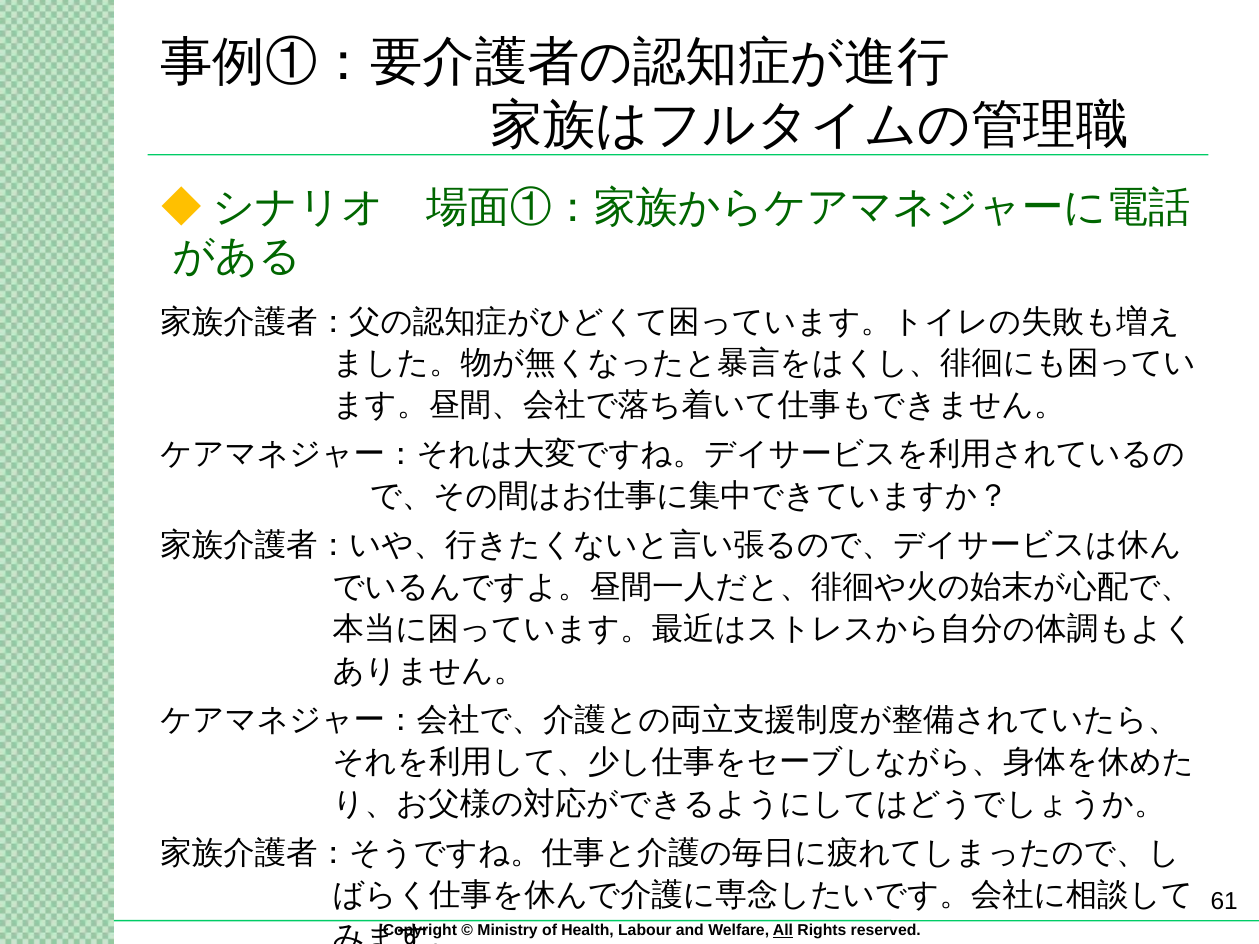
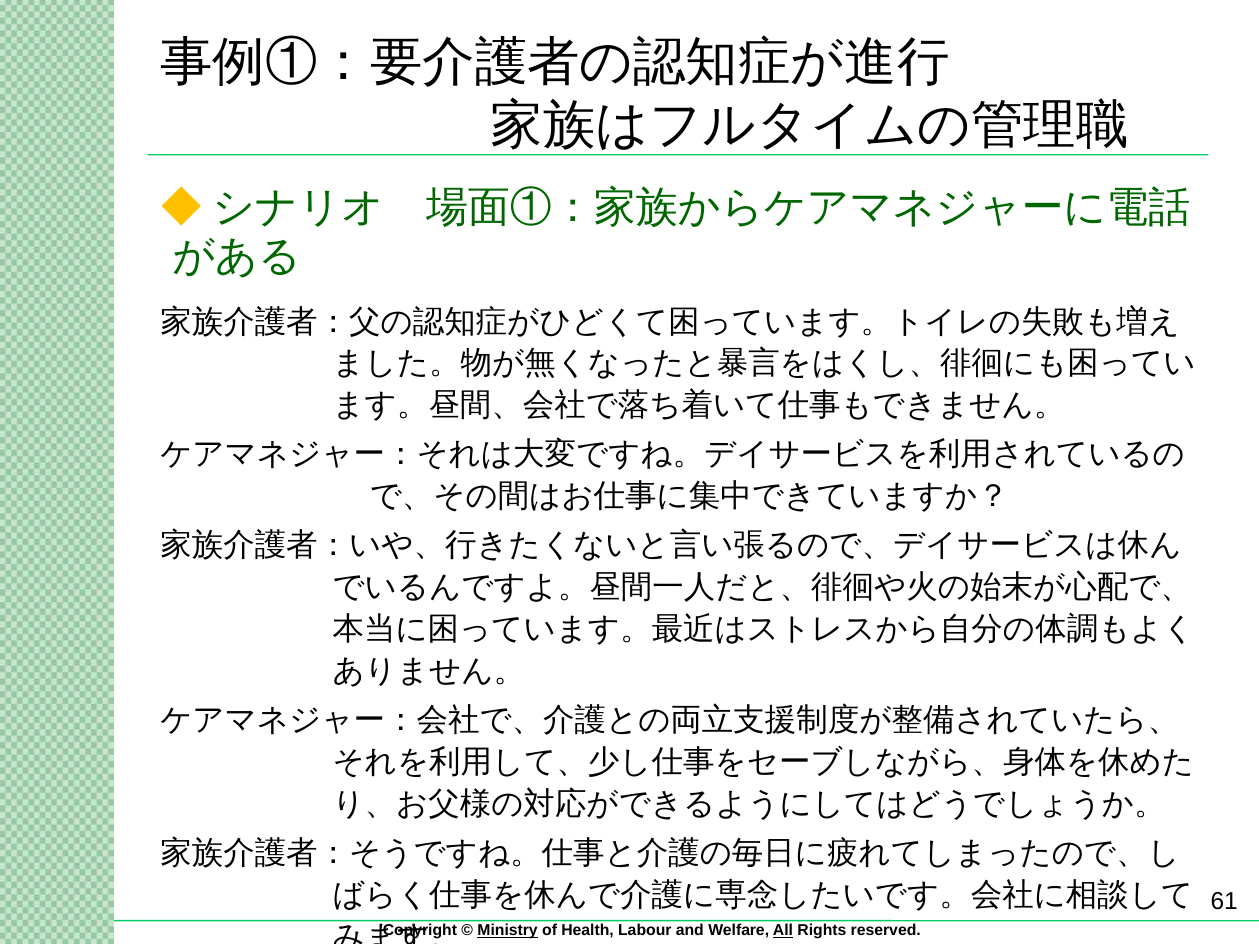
Ministry underline: none -> present
